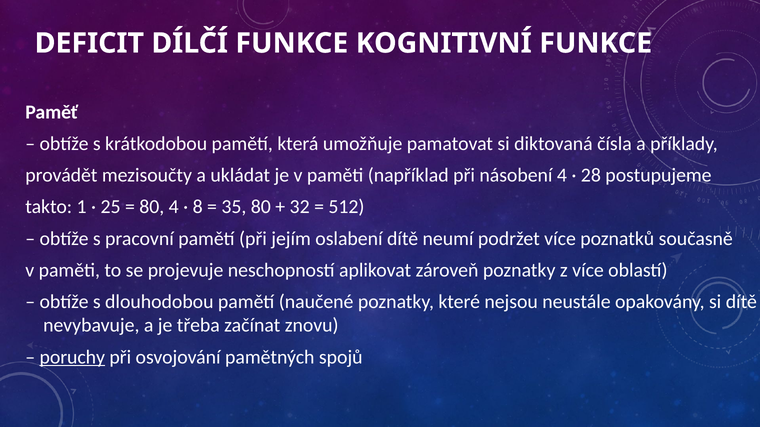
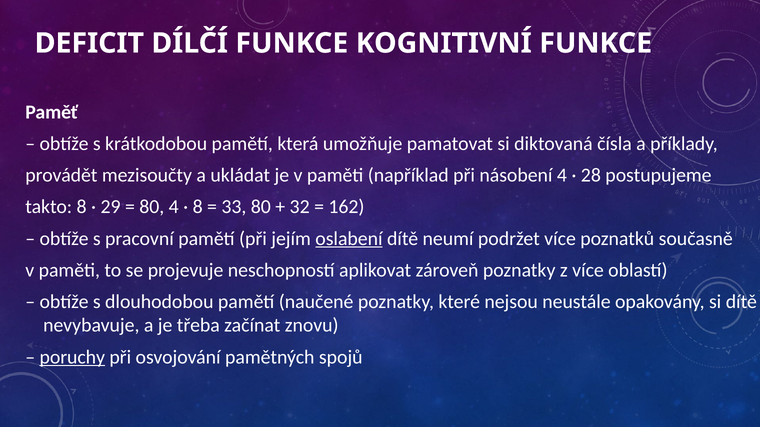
takto 1: 1 -> 8
25: 25 -> 29
35: 35 -> 33
512: 512 -> 162
oslabení underline: none -> present
